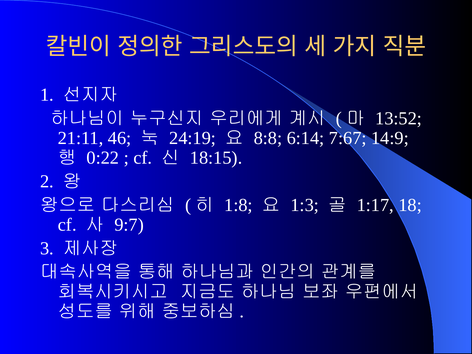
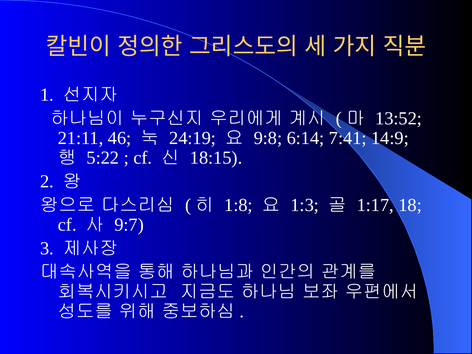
8:8: 8:8 -> 9:8
7:67: 7:67 -> 7:41
0:22: 0:22 -> 5:22
